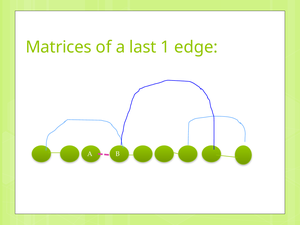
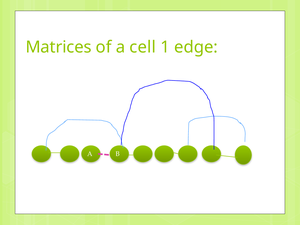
last: last -> cell
